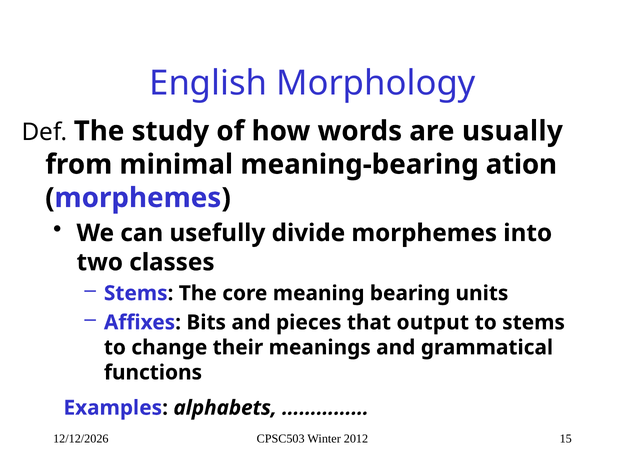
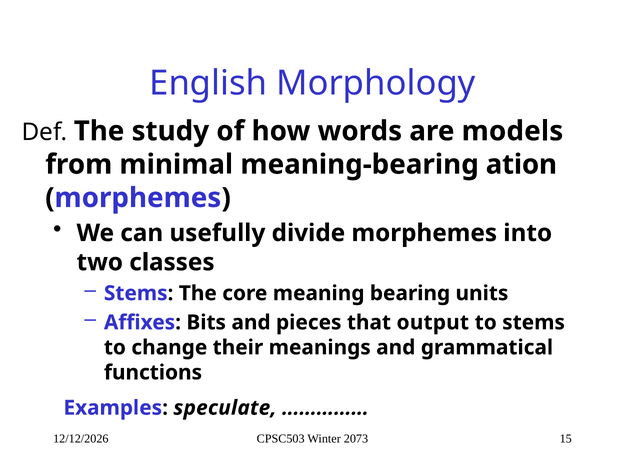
usually: usually -> models
alphabets: alphabets -> speculate
2012: 2012 -> 2073
